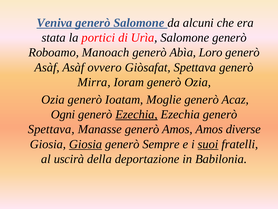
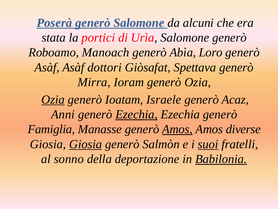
Veniva: Veniva -> Poserà
ovvero: ovvero -> dottori
Ozia at (53, 99) underline: none -> present
Moglie: Moglie -> Israele
Ogni: Ogni -> Anni
Spettava at (51, 129): Spettava -> Famiglia
Amos at (177, 129) underline: none -> present
Sempre: Sempre -> Salmòn
uscirà: uscirà -> sonno
Babilonia underline: none -> present
